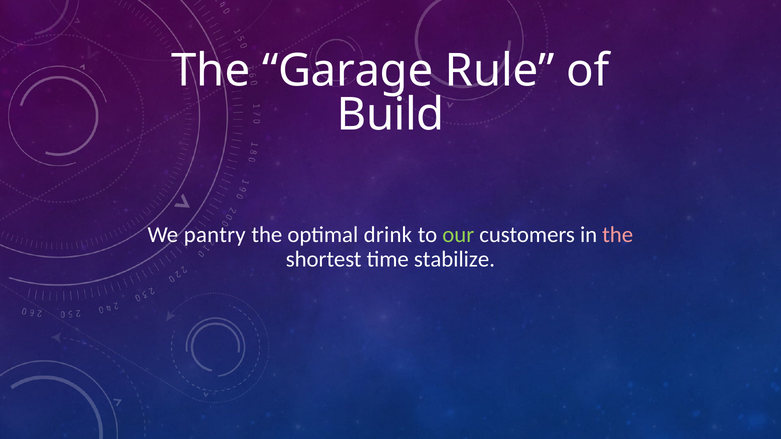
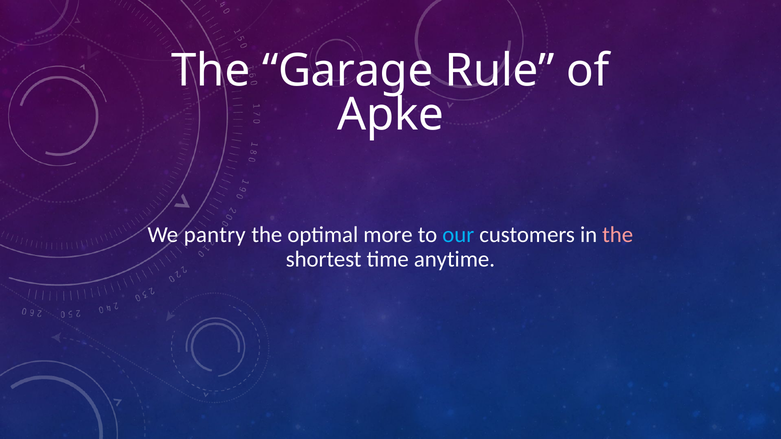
Build: Build -> Apke
drink: drink -> more
our colour: light green -> light blue
stabilize: stabilize -> anytime
